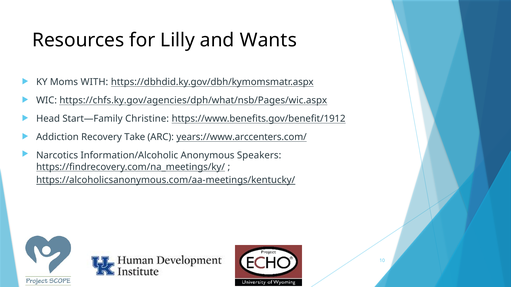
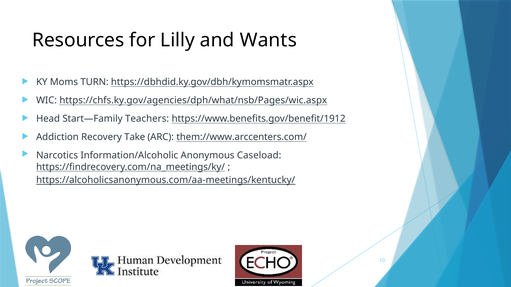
WITH: WITH -> TURN
Christine: Christine -> Teachers
years://www.arccenters.com/: years://www.arccenters.com/ -> them://www.arccenters.com/
Speakers: Speakers -> Caseload
